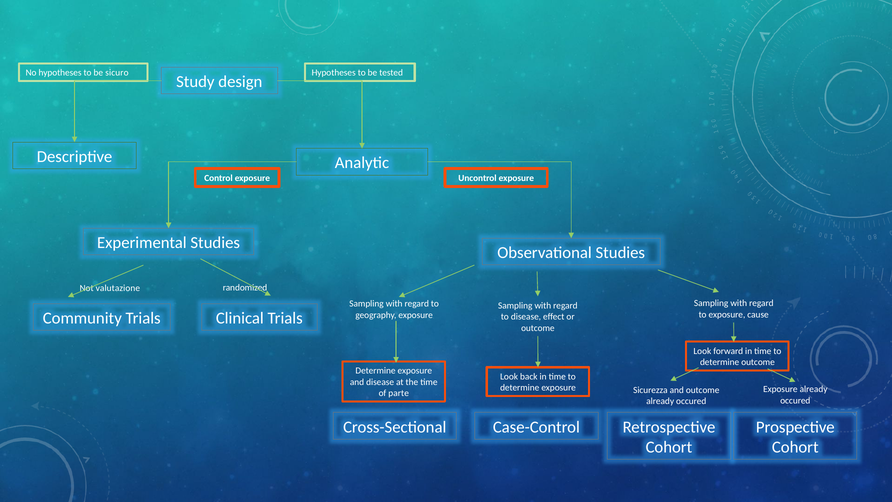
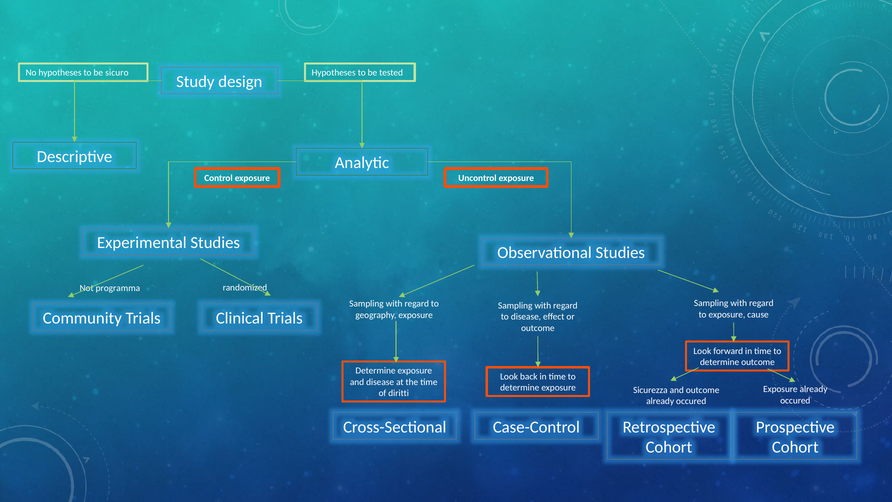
valutazione: valutazione -> programma
parte: parte -> diritti
